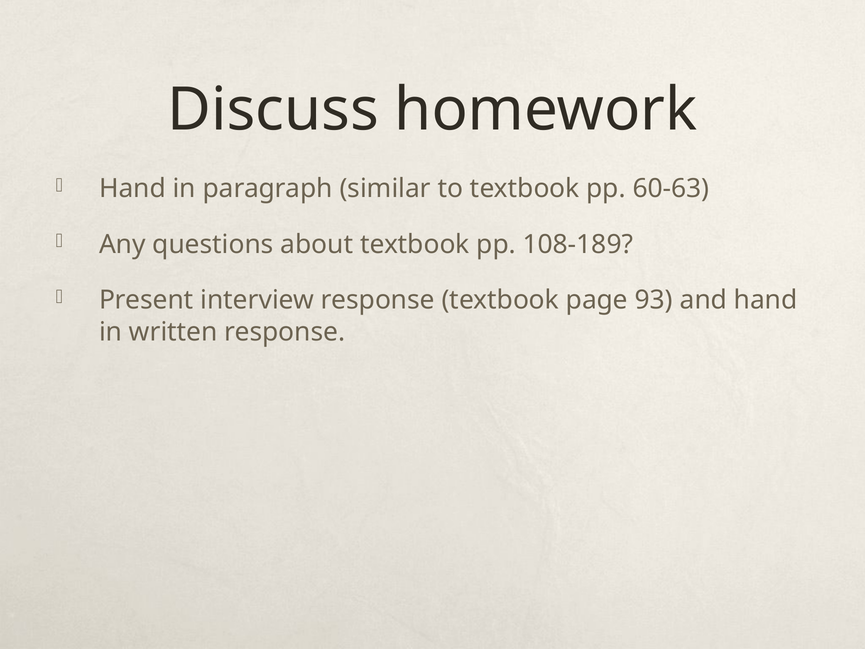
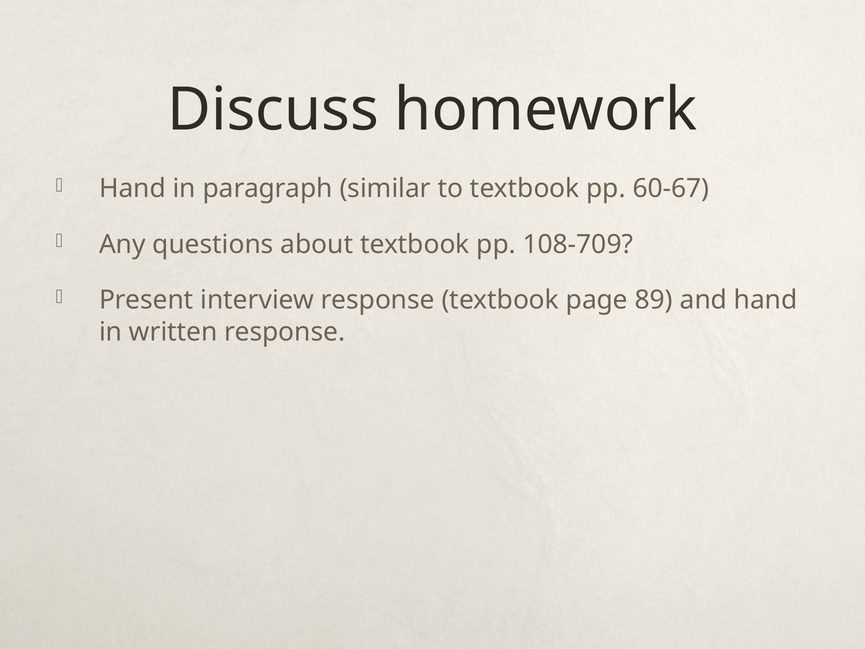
60-63: 60-63 -> 60-67
108-189: 108-189 -> 108-709
93: 93 -> 89
